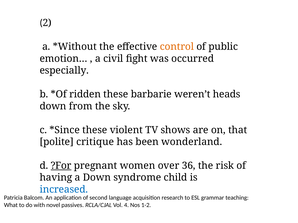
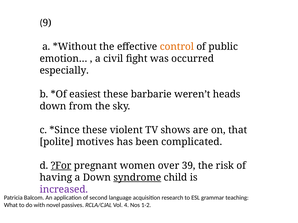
2: 2 -> 9
ridden: ridden -> easiest
critique: critique -> motives
wonderland: wonderland -> complicated
36: 36 -> 39
syndrome underline: none -> present
increased colour: blue -> purple
